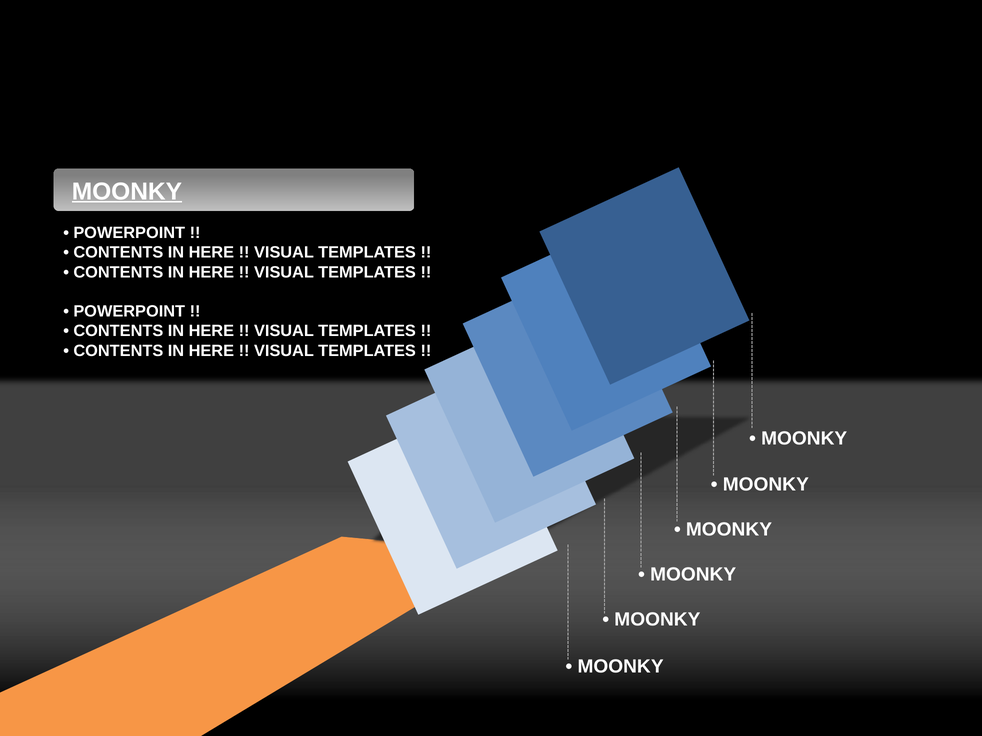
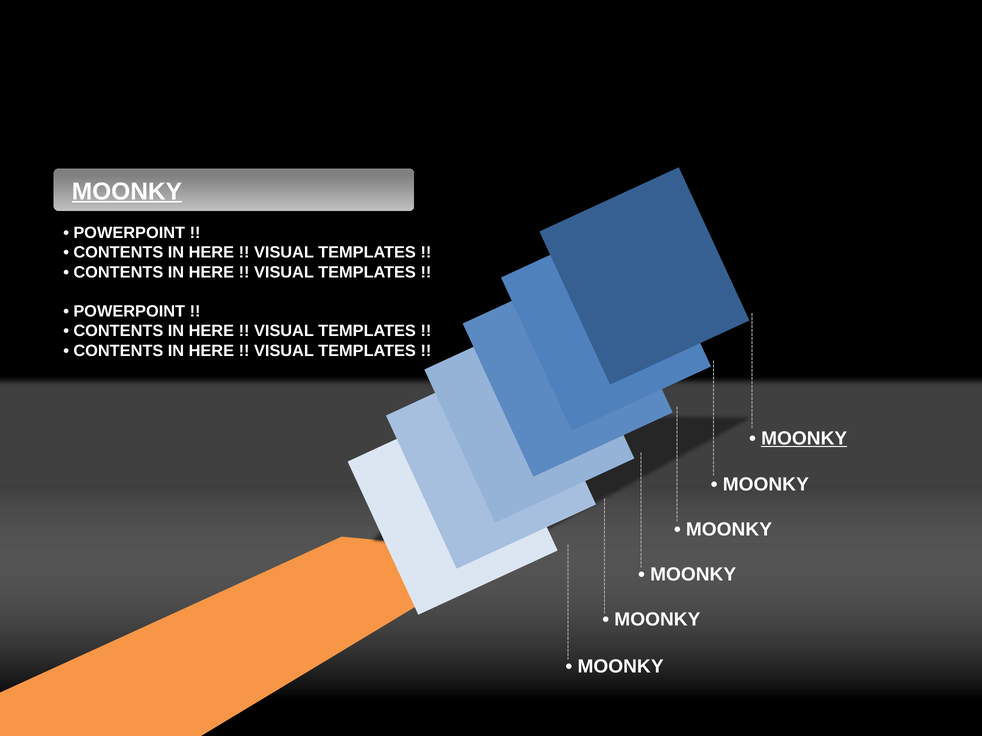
MOONKY at (804, 439) underline: none -> present
